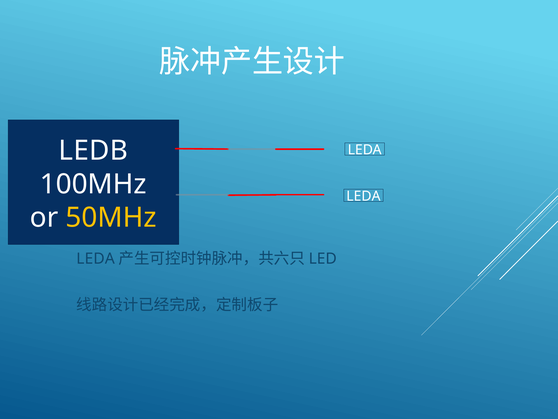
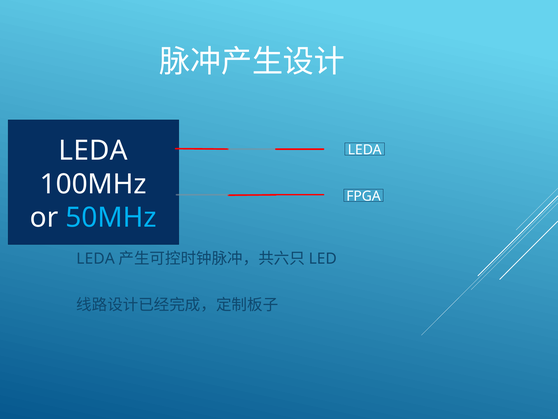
LEDB at (93, 150): LEDB -> LEDA
LEDA at (363, 196): LEDA -> FPGA
50MHz colour: yellow -> light blue
